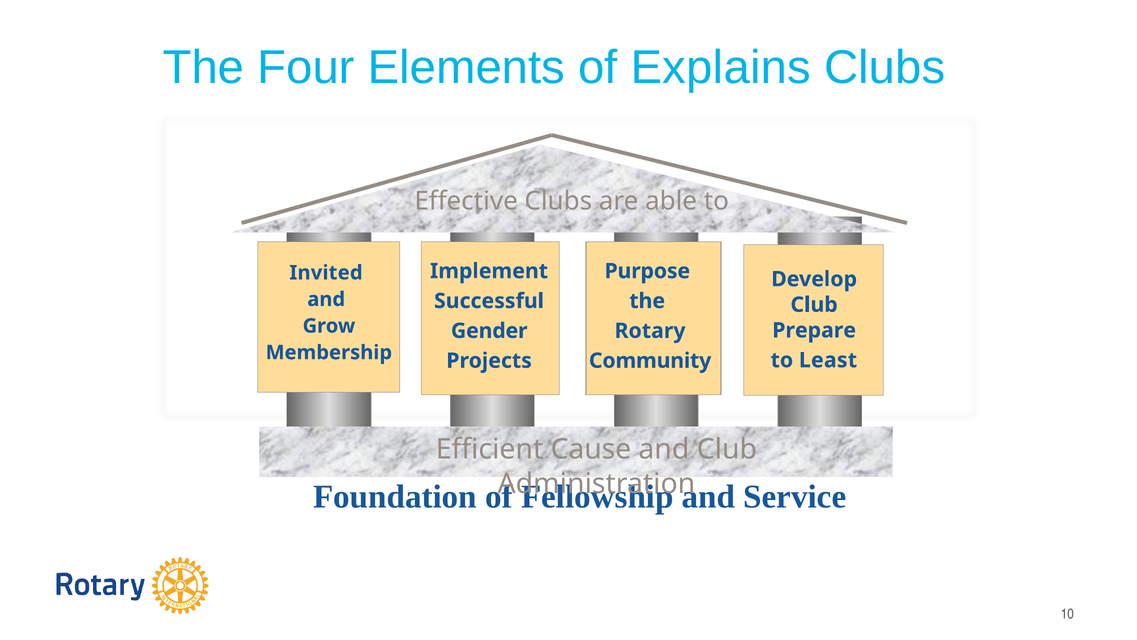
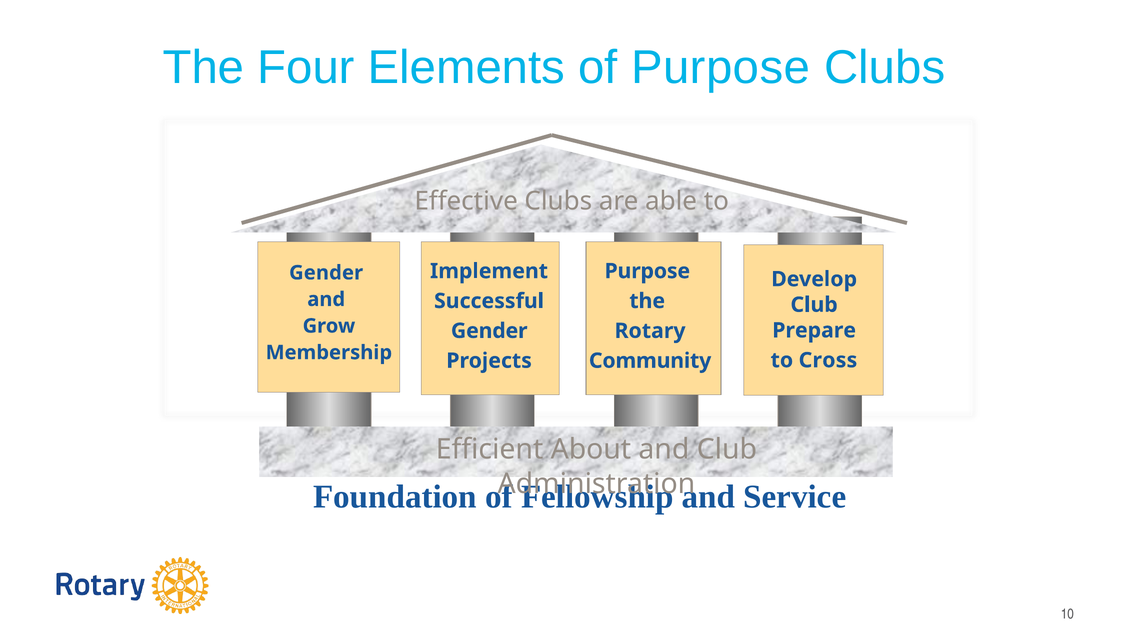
of Explains: Explains -> Purpose
Invited at (326, 273): Invited -> Gender
Least: Least -> Cross
Cause: Cause -> About
